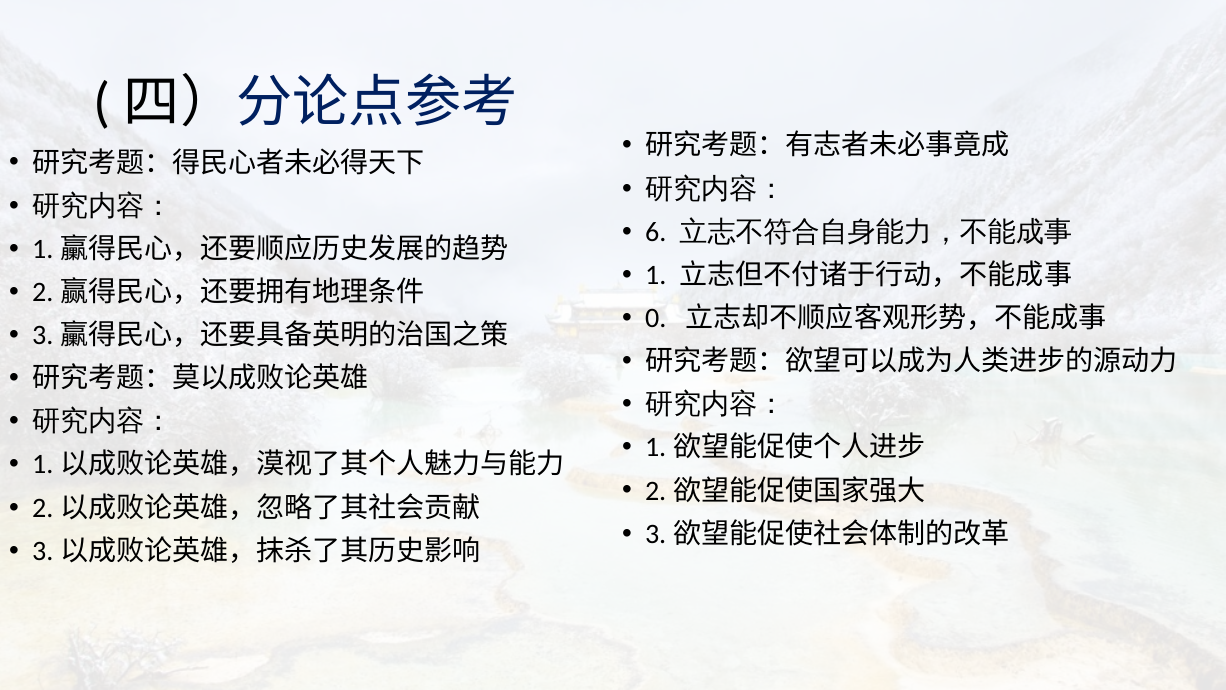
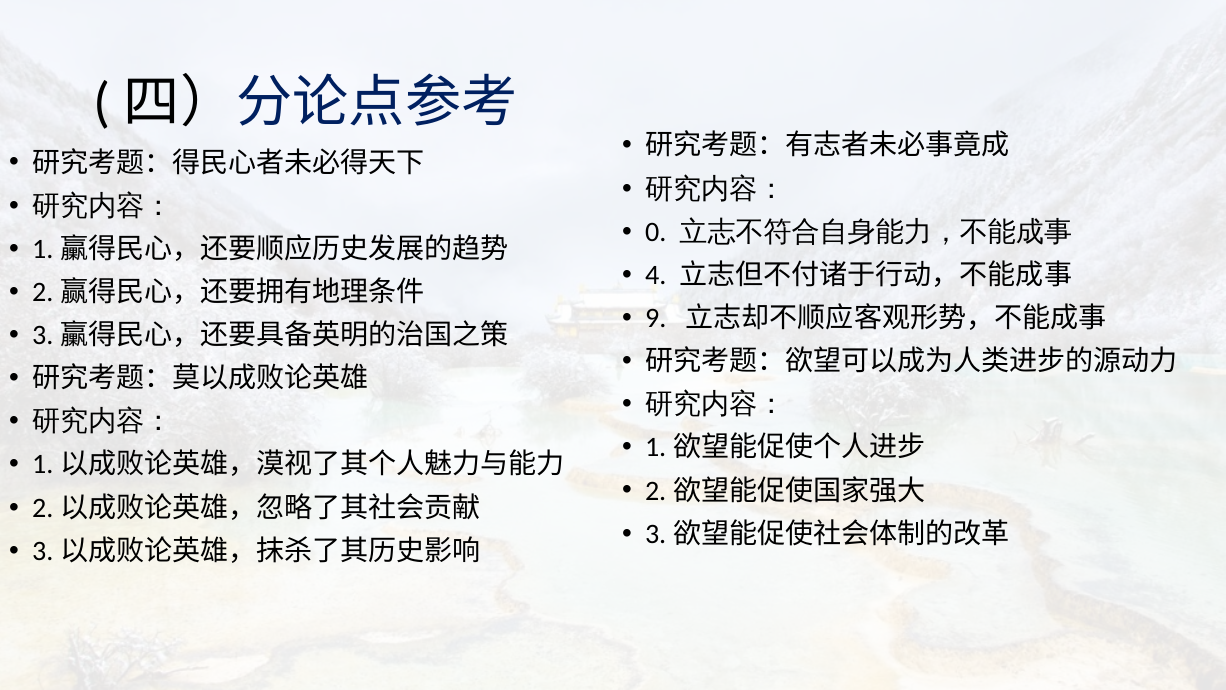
6: 6 -> 0
1: 1 -> 4
0: 0 -> 9
